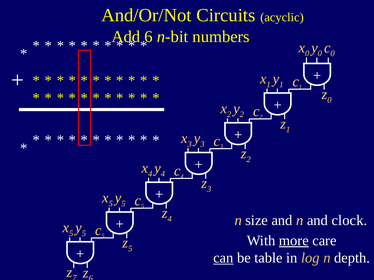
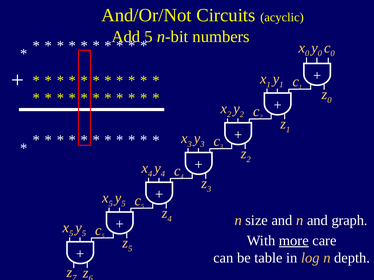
6 at (149, 37): 6 -> 5
clock: clock -> graph
can underline: present -> none
